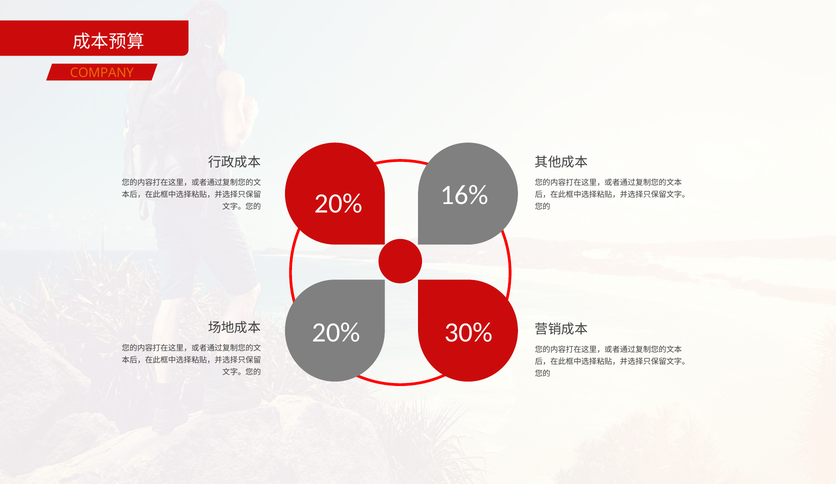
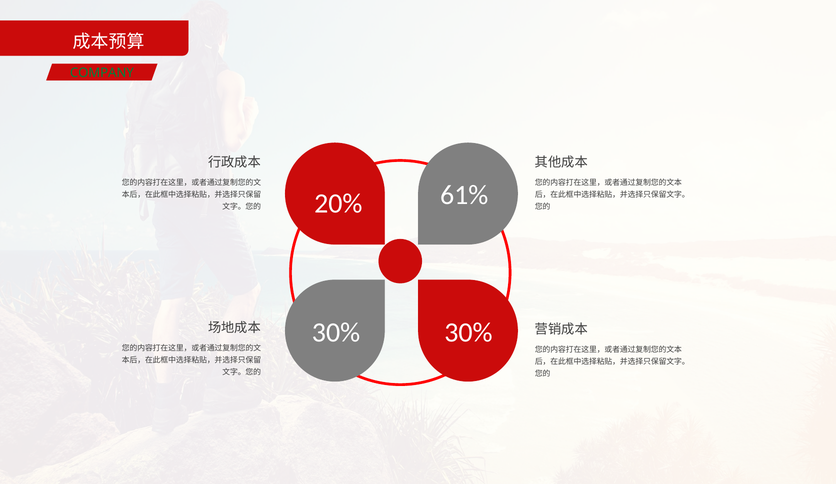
COMPANY colour: orange -> green
16%: 16% -> 61%
20% at (336, 333): 20% -> 30%
